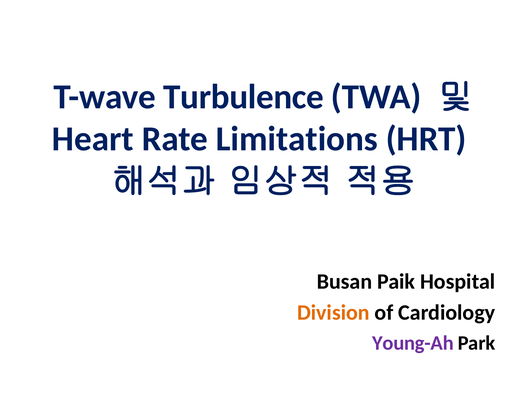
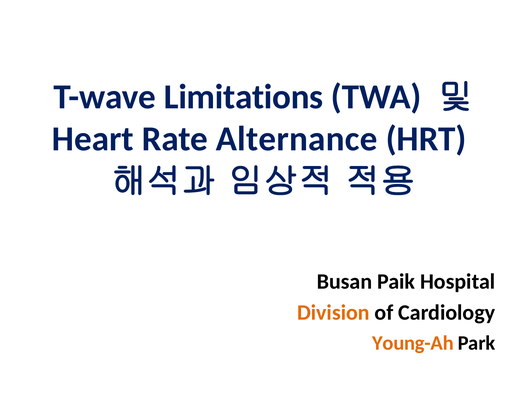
Turbulence: Turbulence -> Limitations
Limitations: Limitations -> Alternance
Young-Ah colour: purple -> orange
